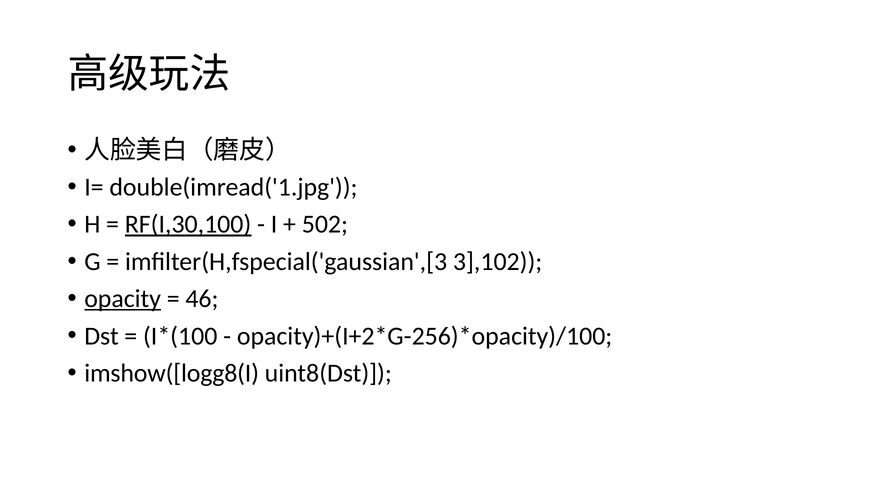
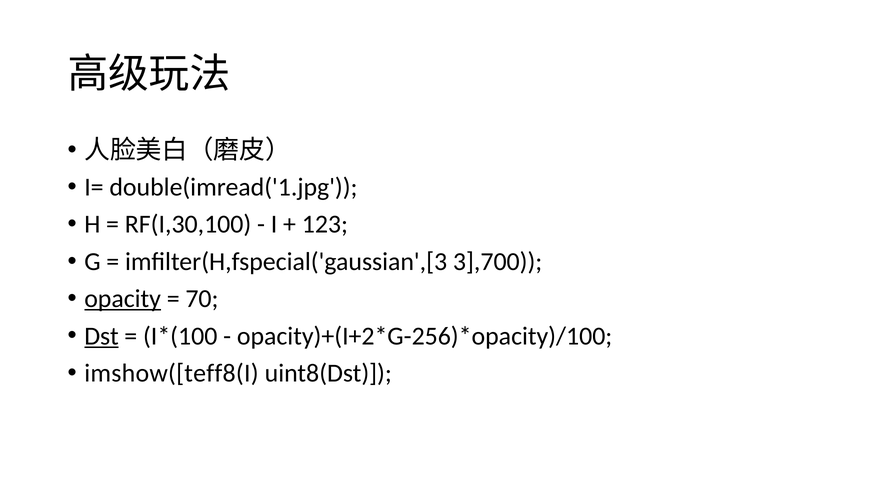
RF(I,30,100 underline: present -> none
502: 502 -> 123
3],102: 3],102 -> 3],700
46: 46 -> 70
Dst underline: none -> present
imshow([logg8(I: imshow([logg8(I -> imshow([teff8(I
